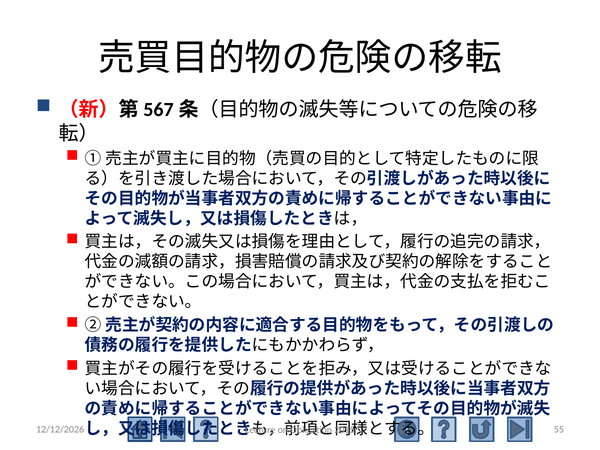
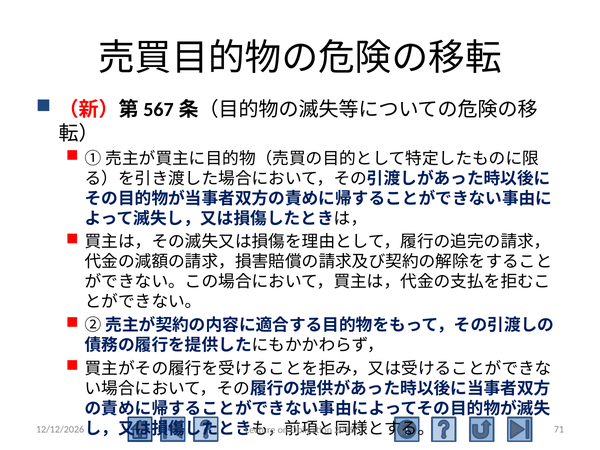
55: 55 -> 71
